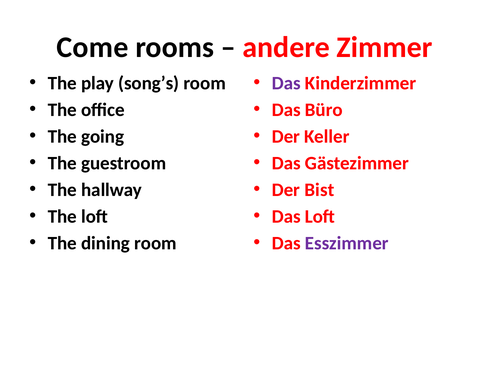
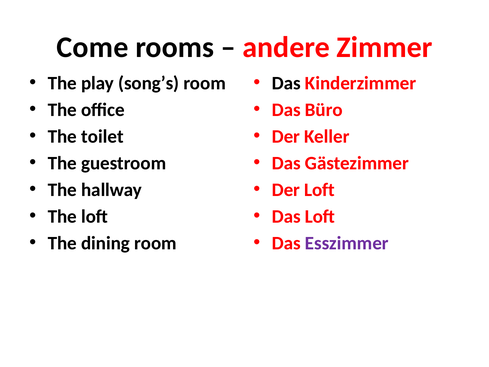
Das at (286, 83) colour: purple -> black
going: going -> toilet
Der Bist: Bist -> Loft
